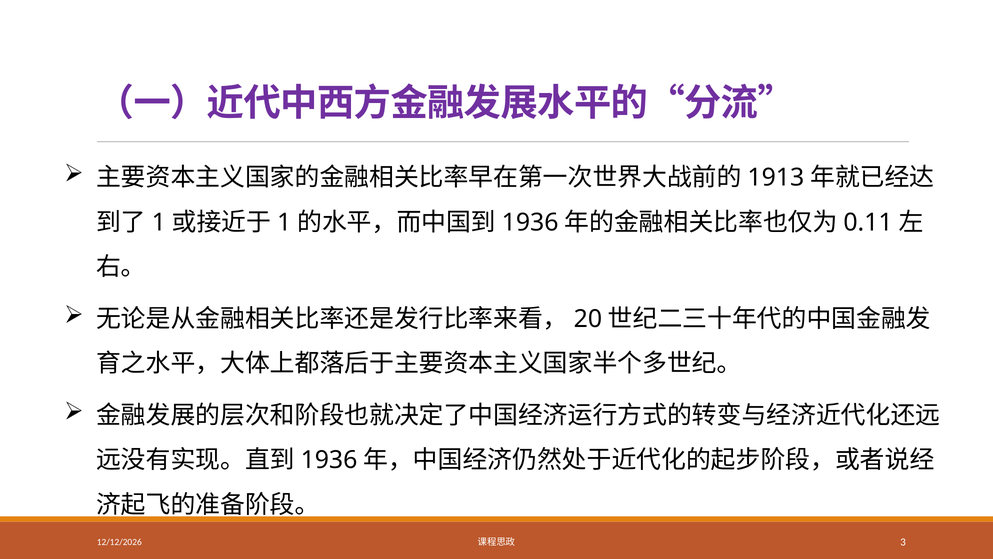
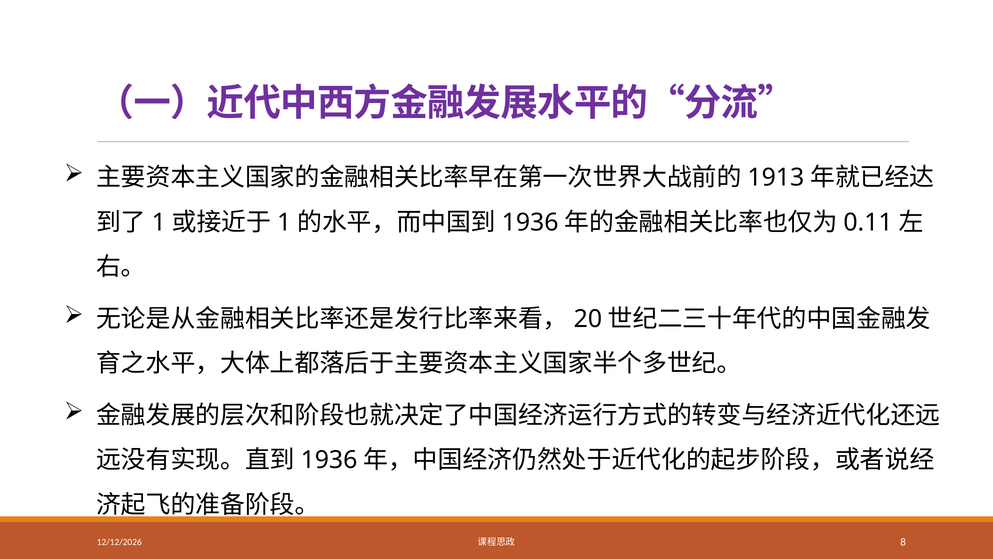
3: 3 -> 8
